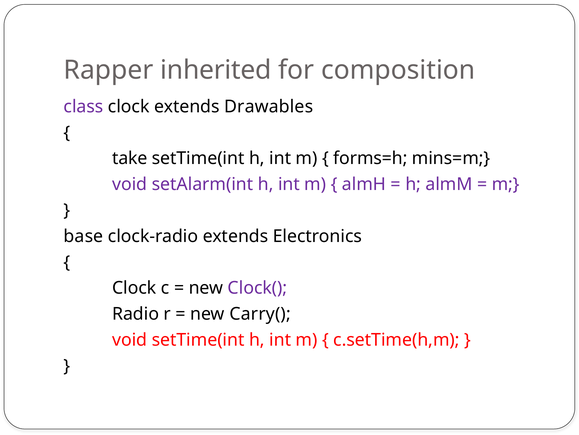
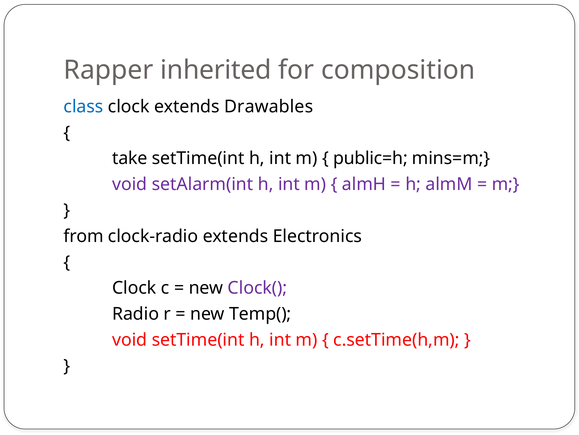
class colour: purple -> blue
forms=h: forms=h -> public=h
base: base -> from
Carry(: Carry( -> Temp(
